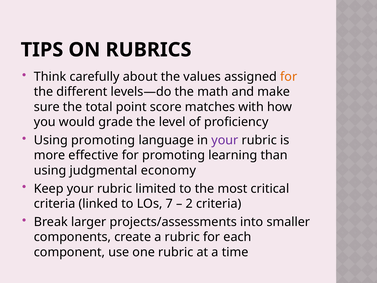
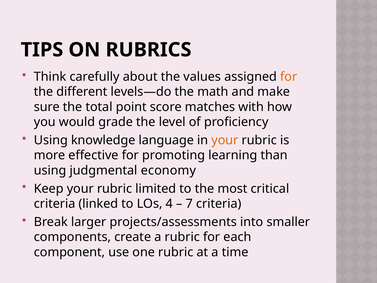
Using promoting: promoting -> knowledge
your at (225, 140) colour: purple -> orange
7: 7 -> 4
2: 2 -> 7
